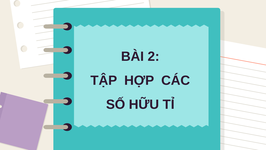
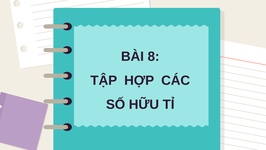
2: 2 -> 8
